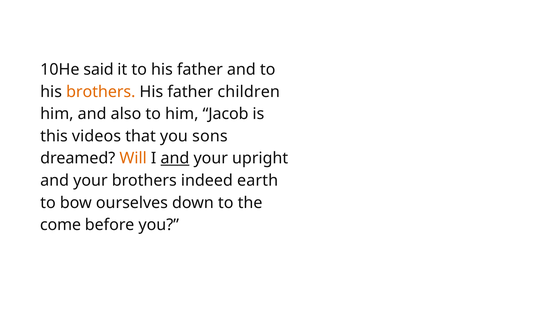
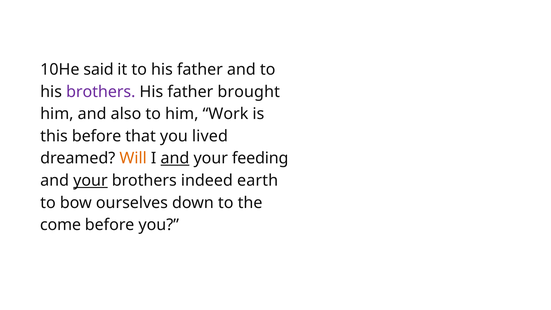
brothers at (101, 92) colour: orange -> purple
children: children -> brought
Jacob: Jacob -> Work
this videos: videos -> before
sons: sons -> lived
upright: upright -> feeding
your at (90, 180) underline: none -> present
